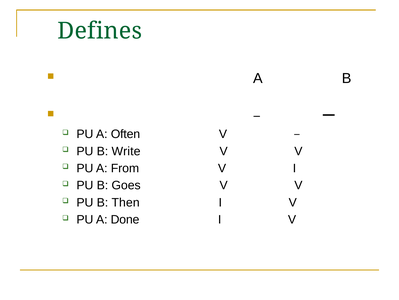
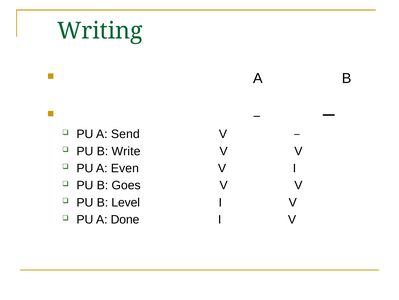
Defines: Defines -> Writing
Often: Often -> Send
From: From -> Even
Then: Then -> Level
